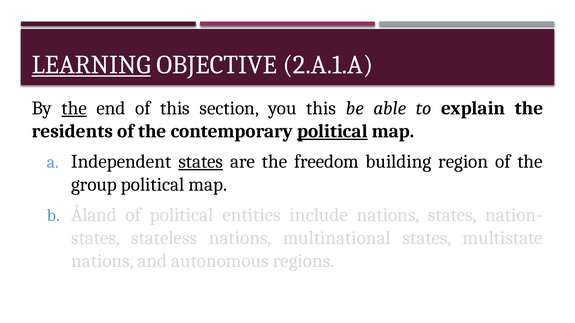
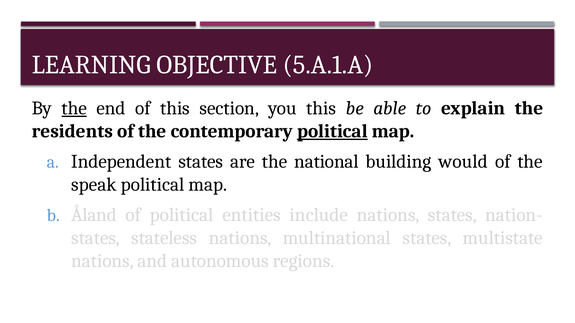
LEARNING underline: present -> none
2.A.1.A: 2.A.1.A -> 5.A.1.A
states at (201, 162) underline: present -> none
freedom: freedom -> national
region: region -> would
group: group -> speak
